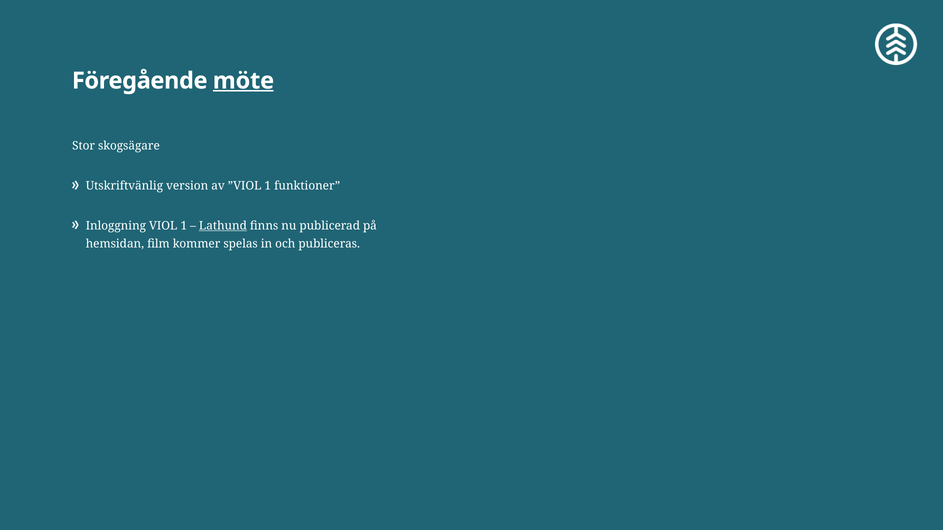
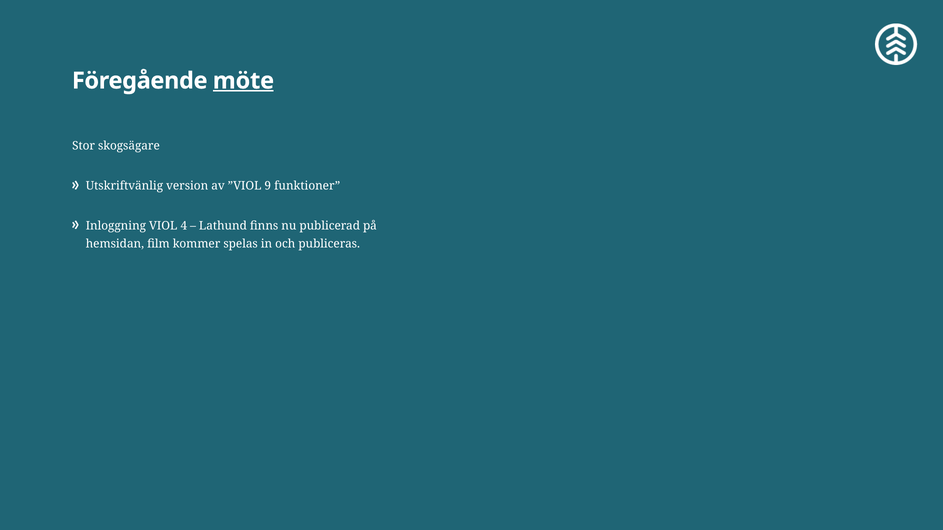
”VIOL 1: 1 -> 9
VIOL 1: 1 -> 4
Lathund underline: present -> none
